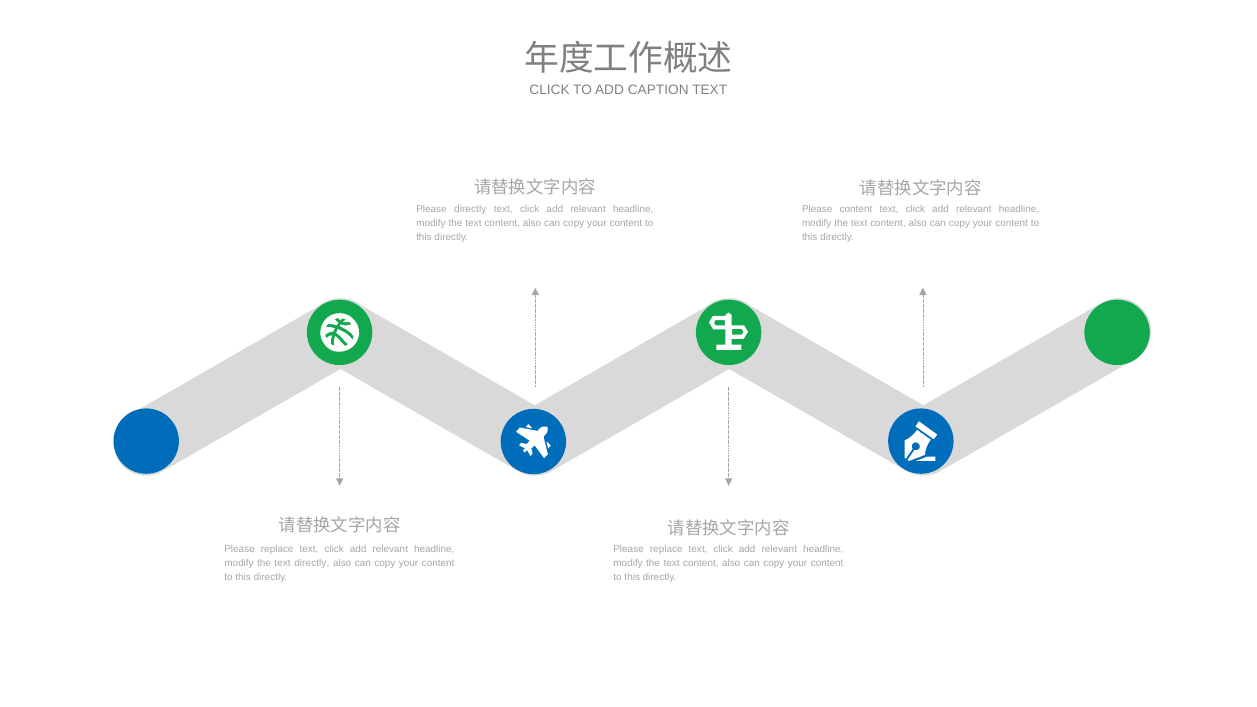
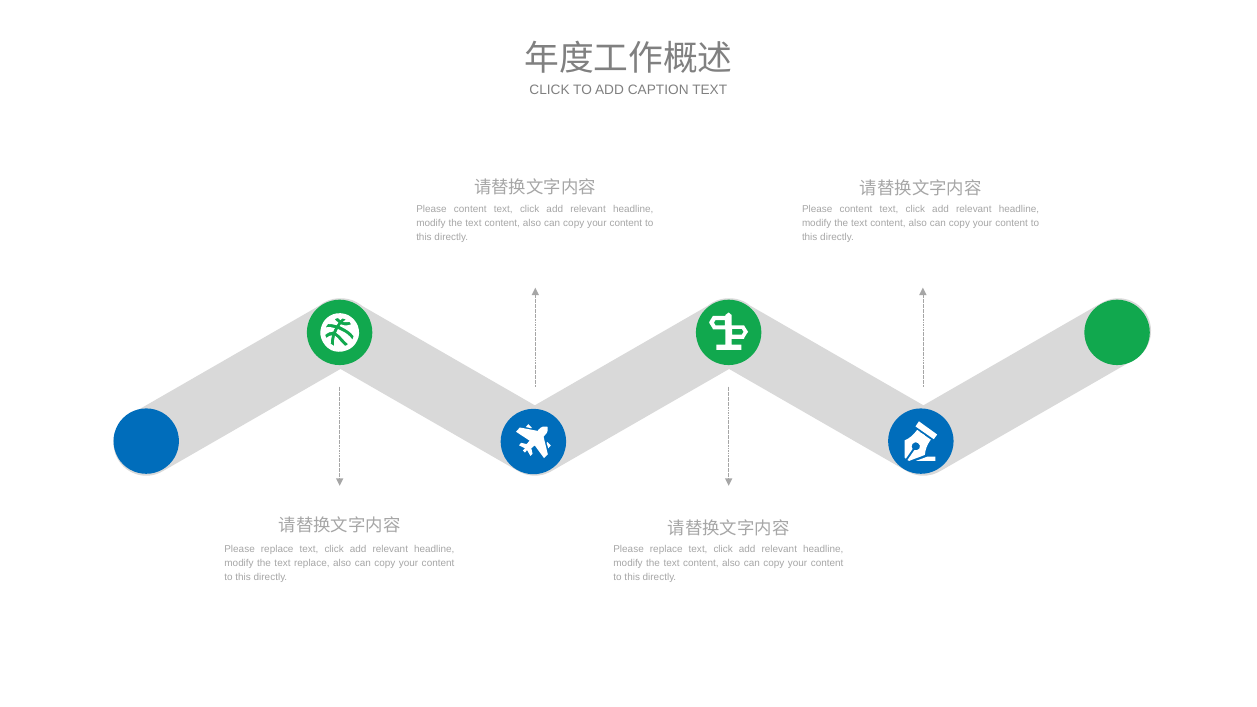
directly at (470, 209): directly -> content
text directly: directly -> replace
